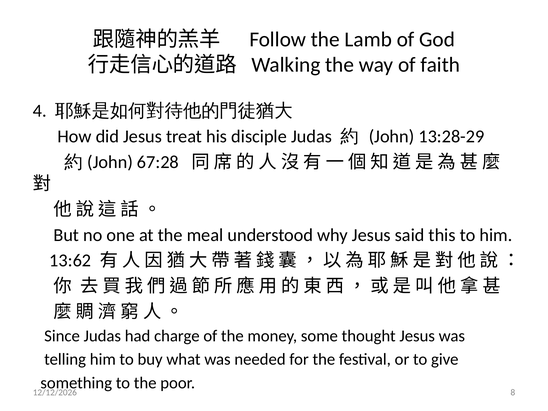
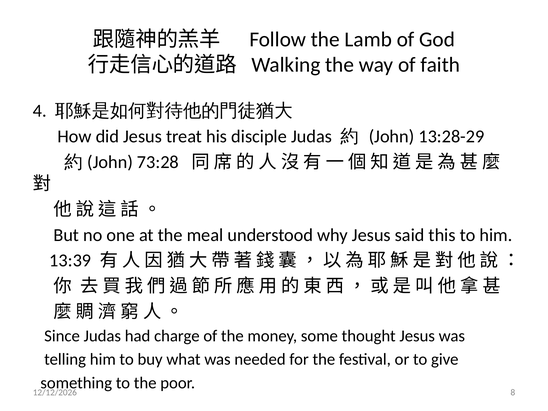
67:28: 67:28 -> 73:28
13:62: 13:62 -> 13:39
